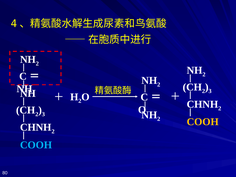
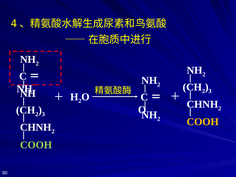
COOH at (36, 145) colour: light blue -> light green
